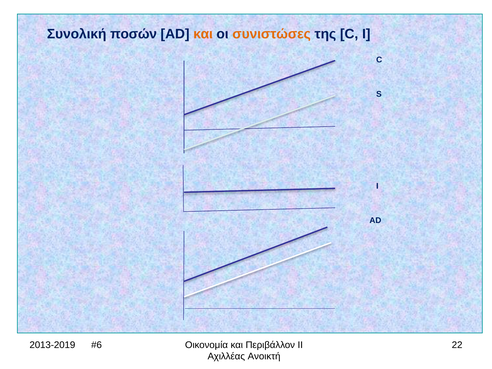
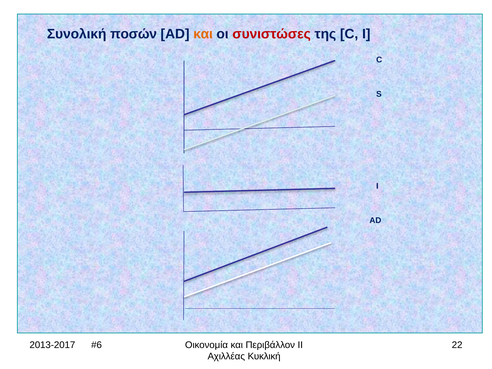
συνιστώσες colour: orange -> red
2013-2019: 2013-2019 -> 2013-2017
Ανοικτή: Ανοικτή -> Κυκλική
